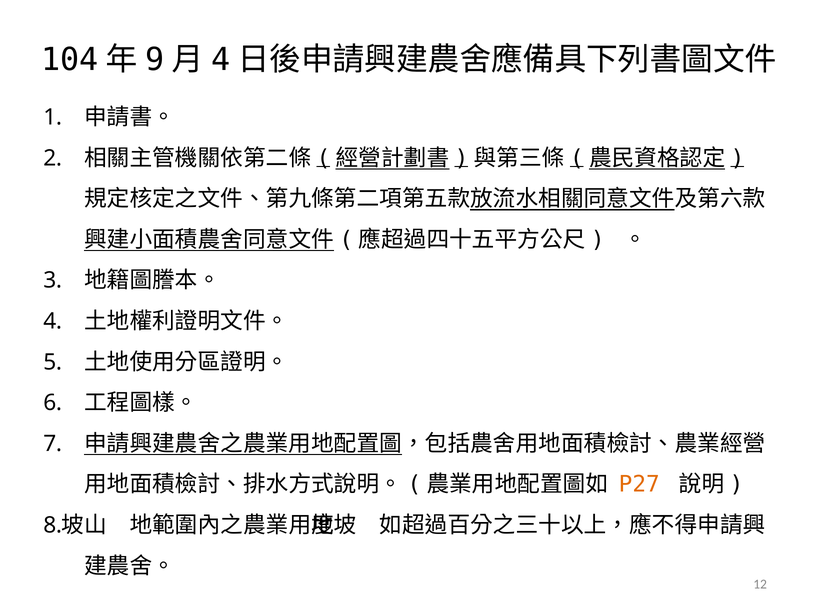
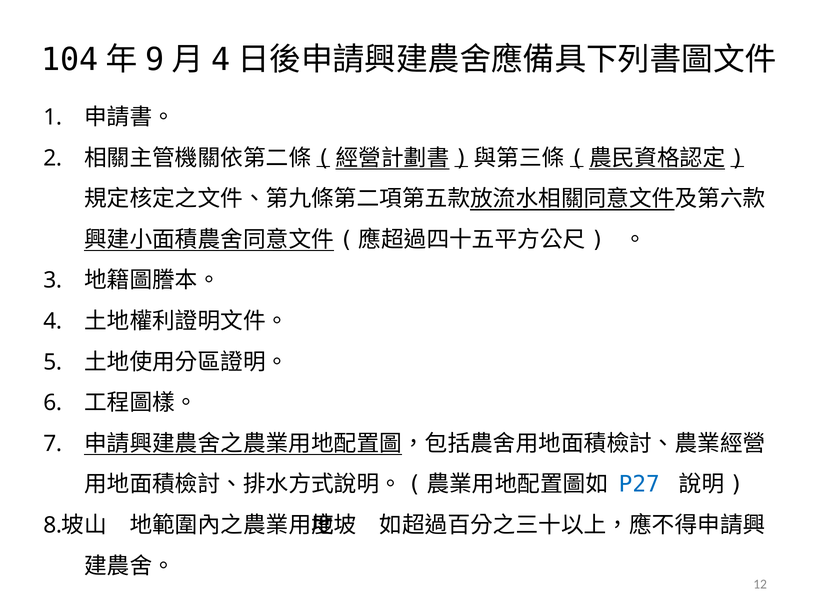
P27 colour: orange -> blue
